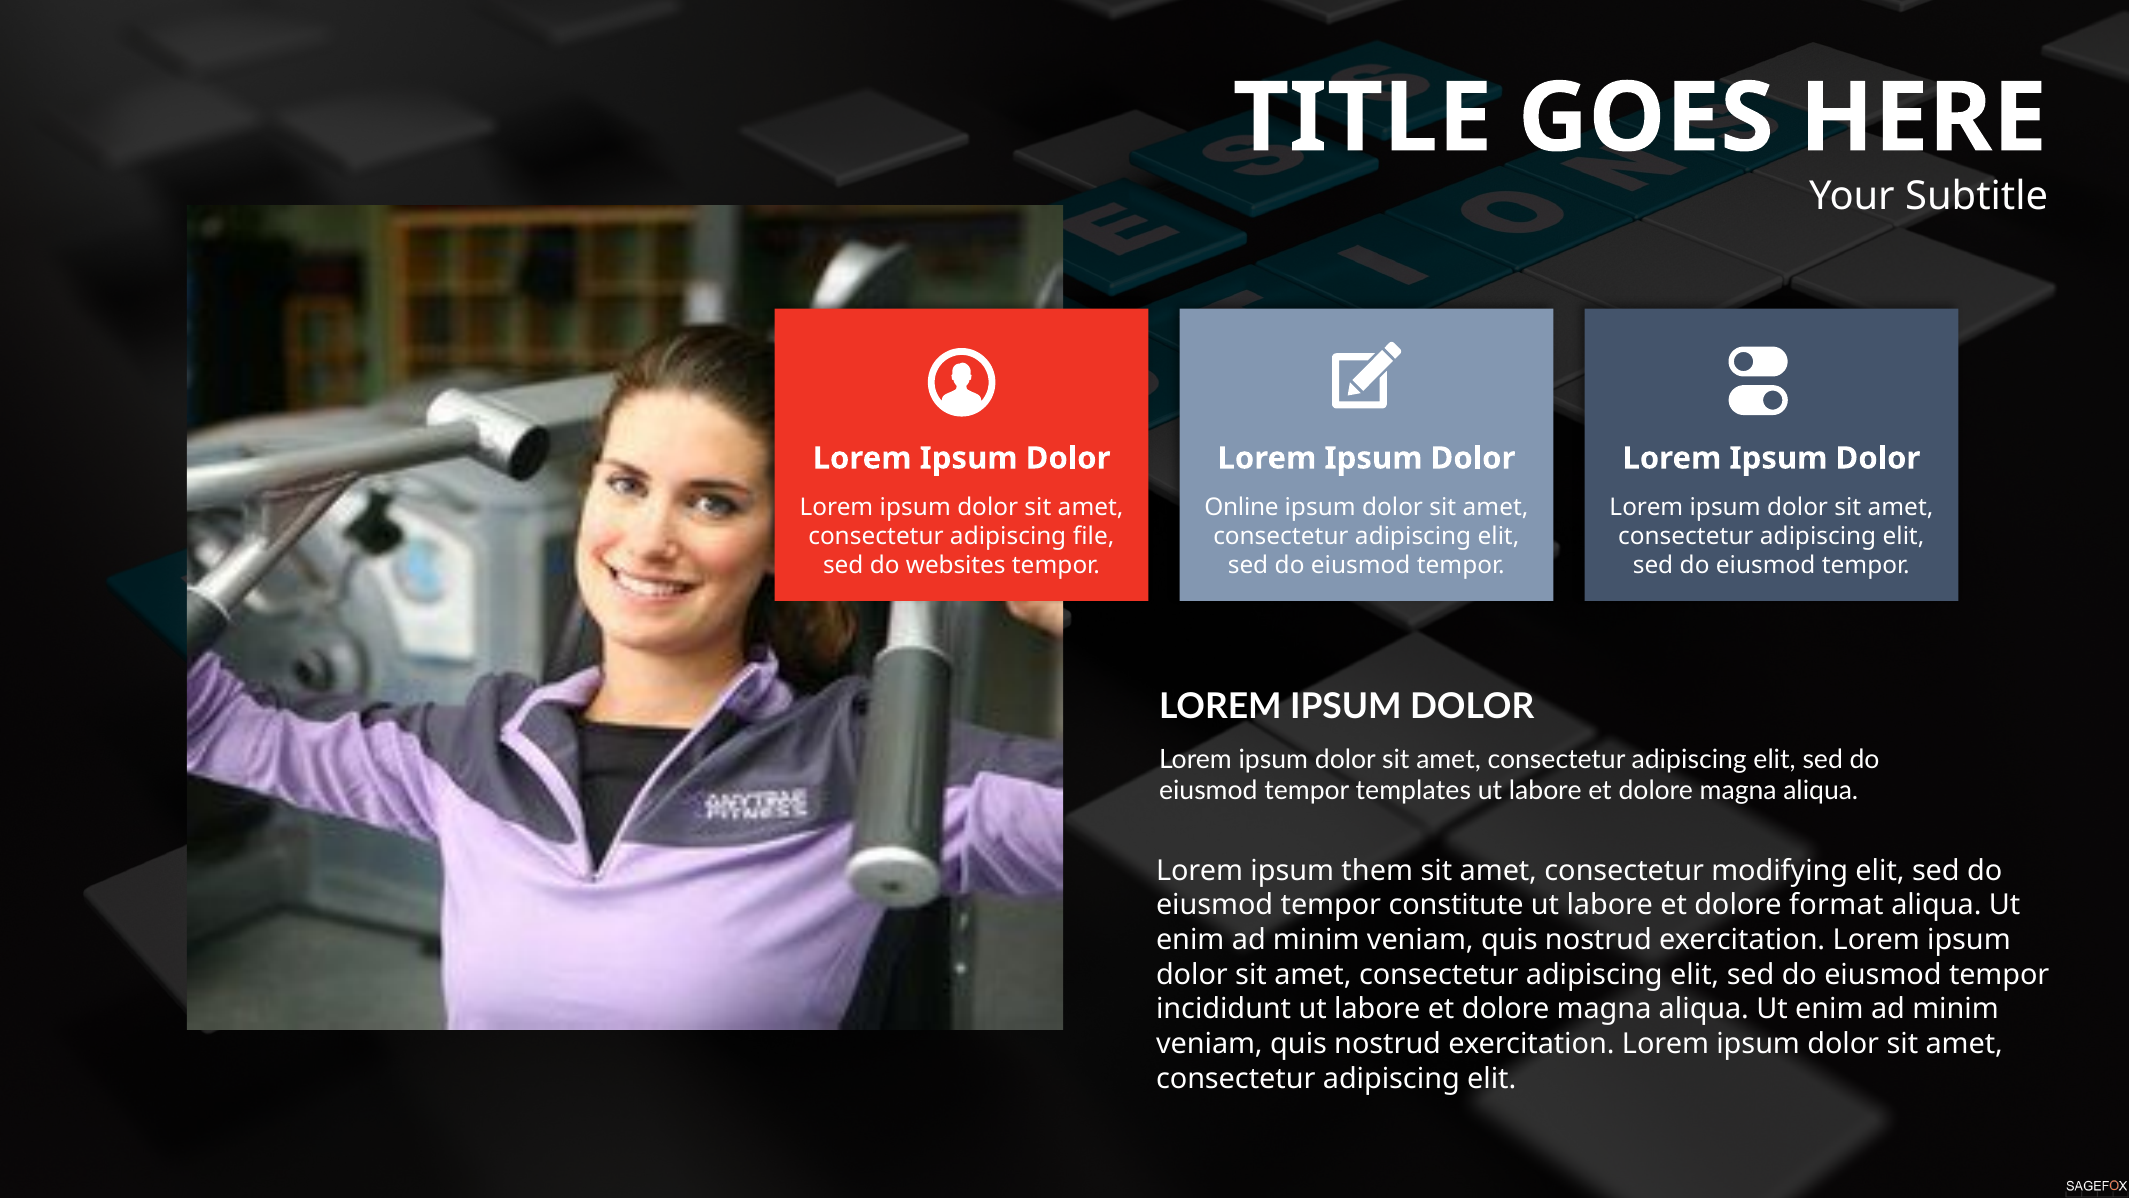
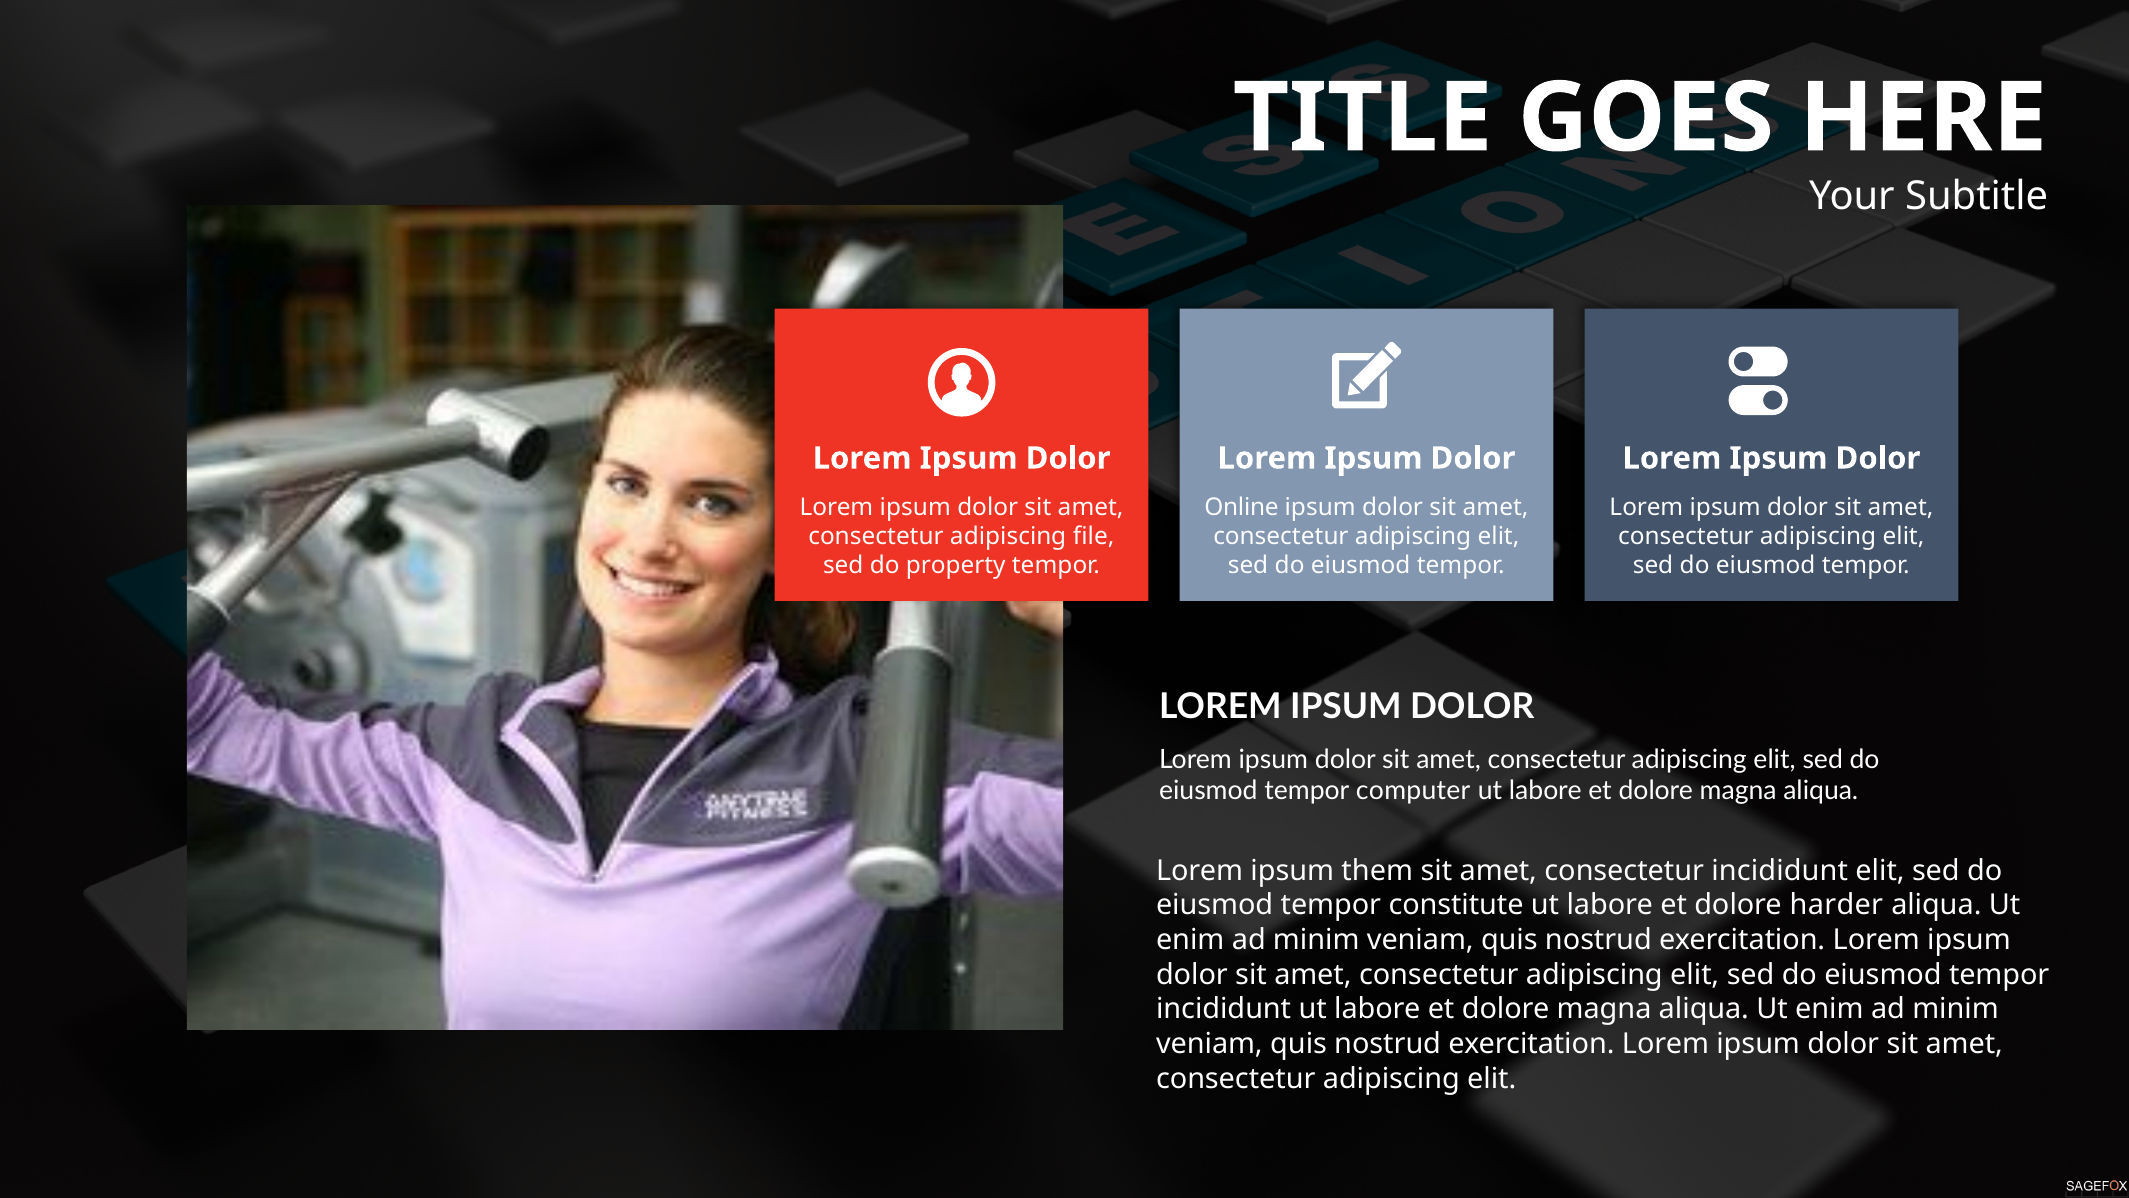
websites: websites -> property
templates: templates -> computer
consectetur modifying: modifying -> incididunt
format: format -> harder
